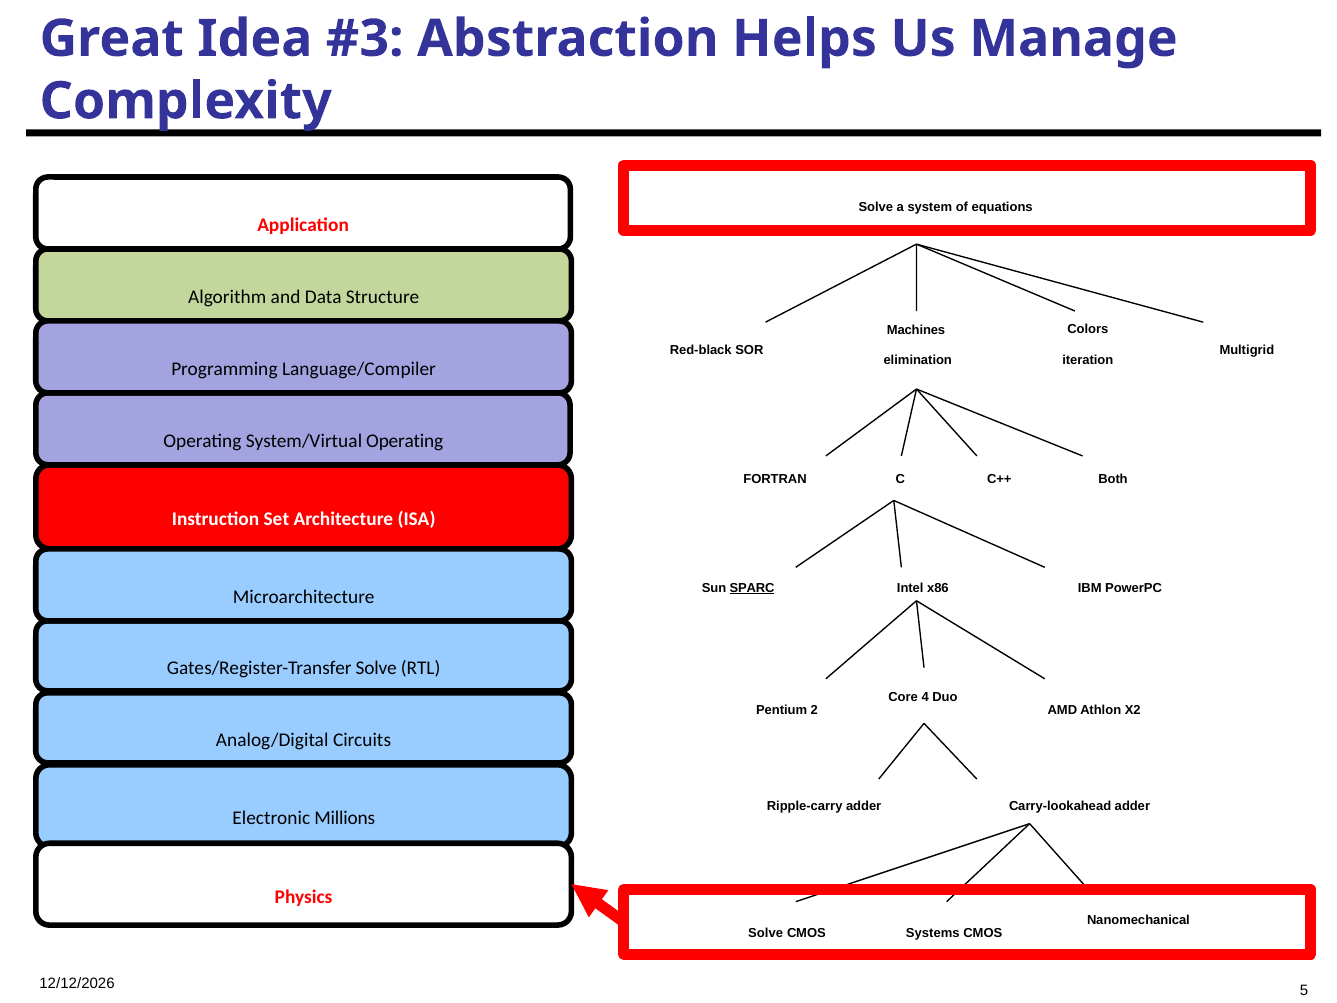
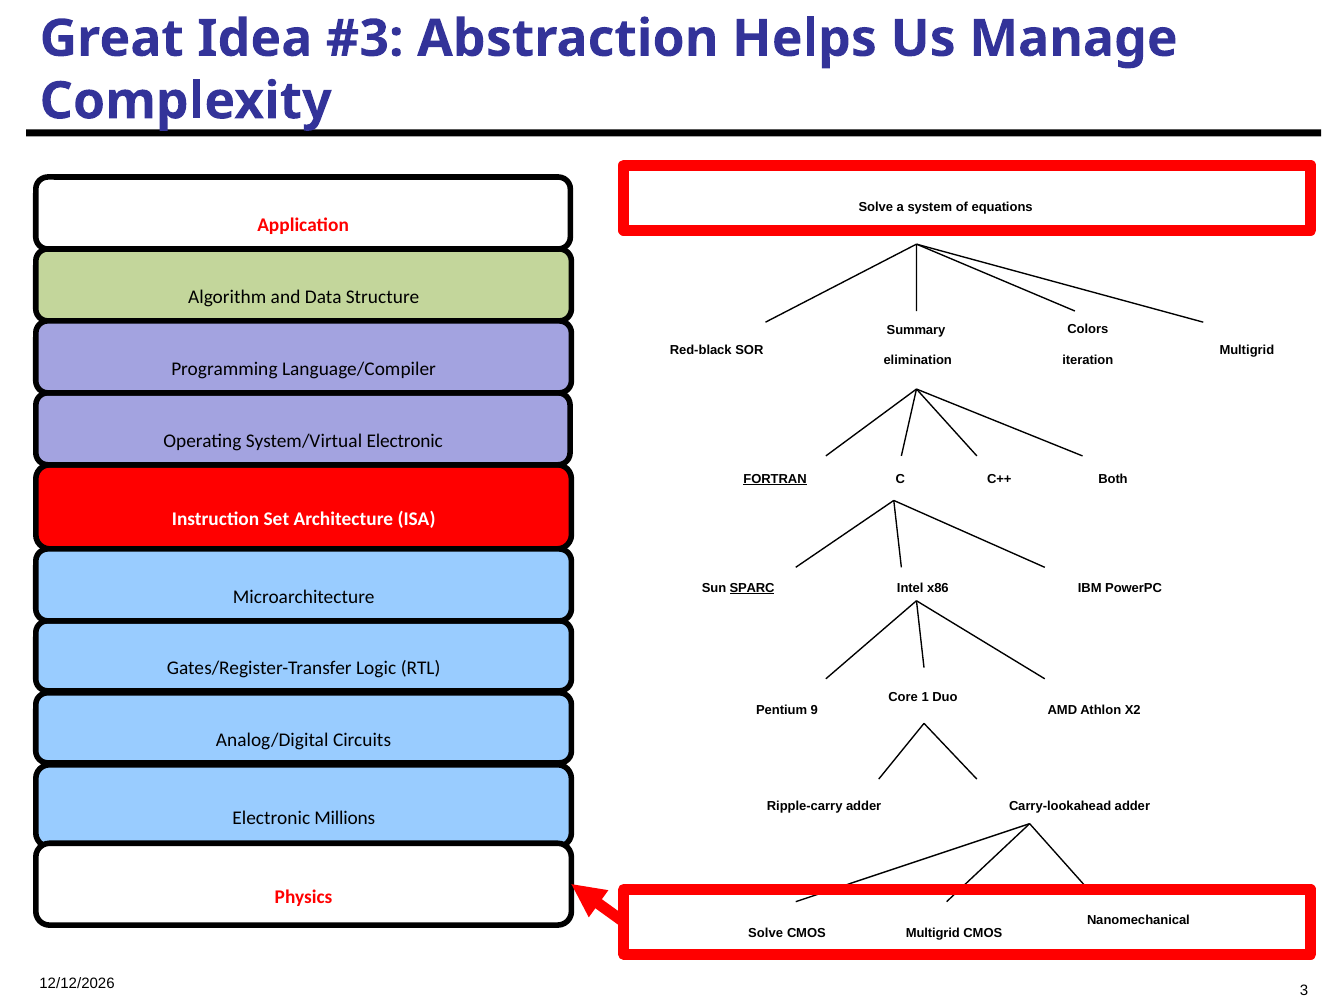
Machines: Machines -> Summary
System/Virtual Operating: Operating -> Electronic
FORTRAN underline: none -> present
Gates/Register-Transfer Solve: Solve -> Logic
4: 4 -> 1
2: 2 -> 9
CMOS Systems: Systems -> Multigrid
5: 5 -> 3
